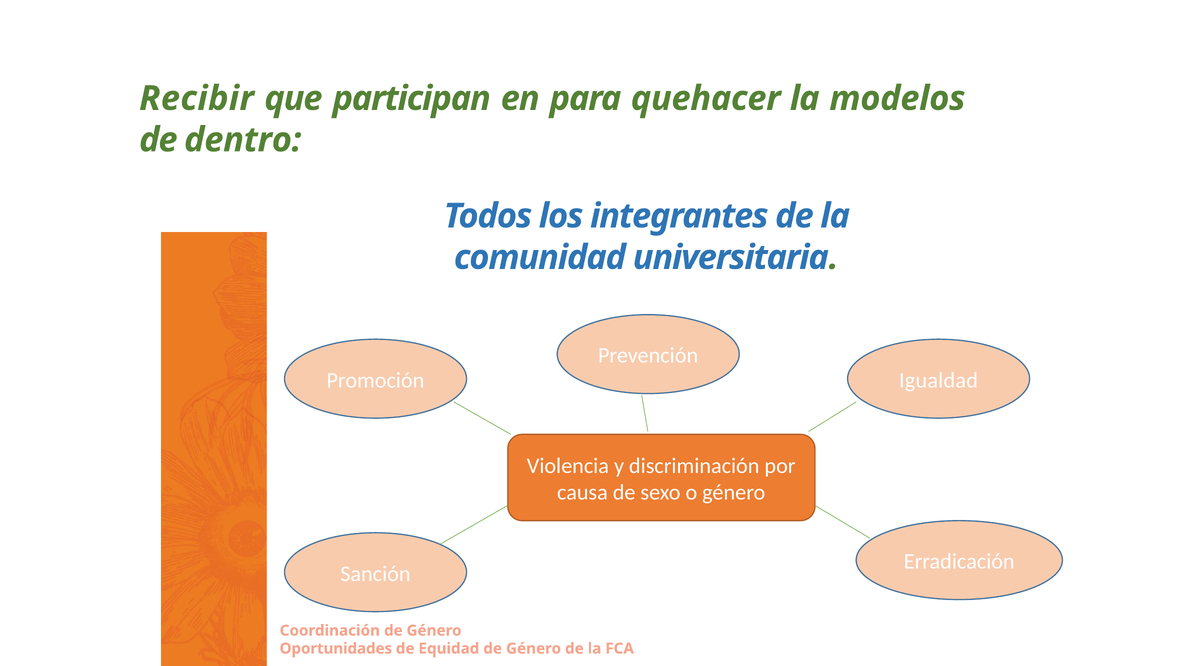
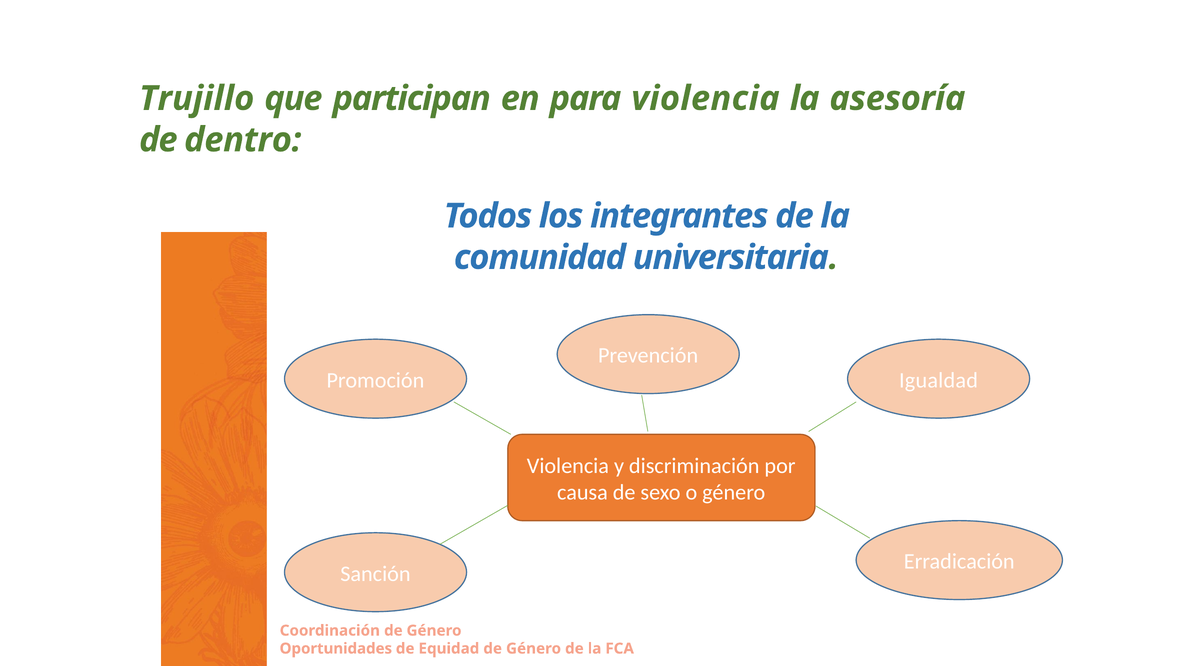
Recibir: Recibir -> Trujillo
para quehacer: quehacer -> violencia
modelos: modelos -> asesoría
